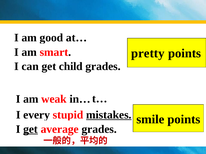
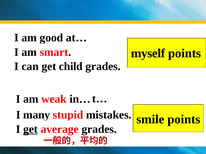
pretty: pretty -> myself
every: every -> many
mistakes underline: present -> none
